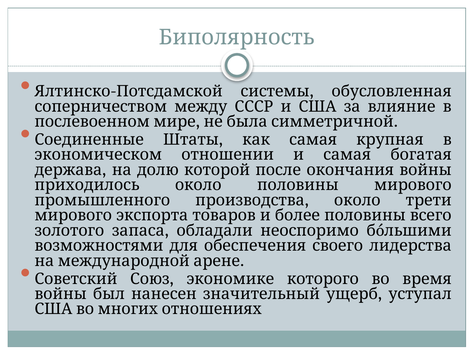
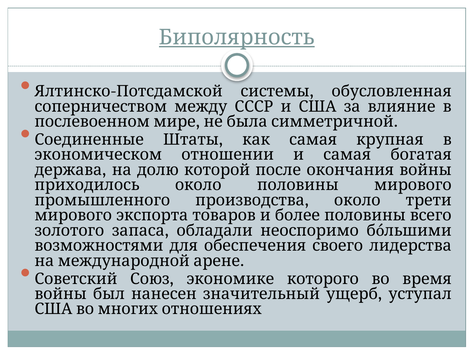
Биполярность underline: none -> present
